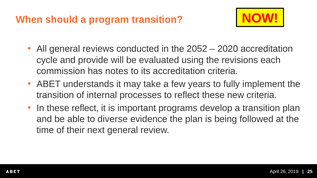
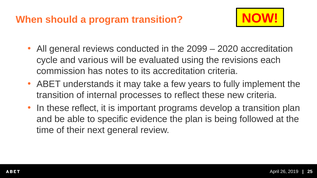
2052: 2052 -> 2099
provide: provide -> various
diverse: diverse -> specific
